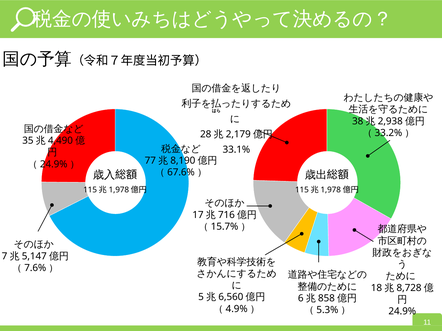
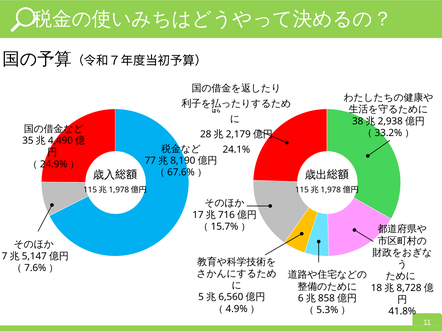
33.1%: 33.1% -> 24.1%
24.9%: 24.9% -> 41.8%
